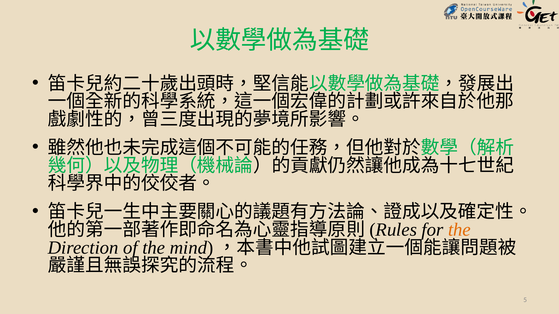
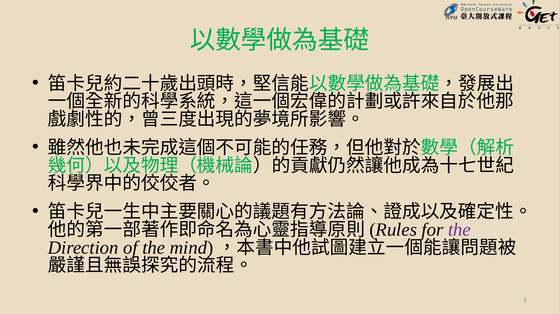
the at (459, 230) colour: orange -> purple
